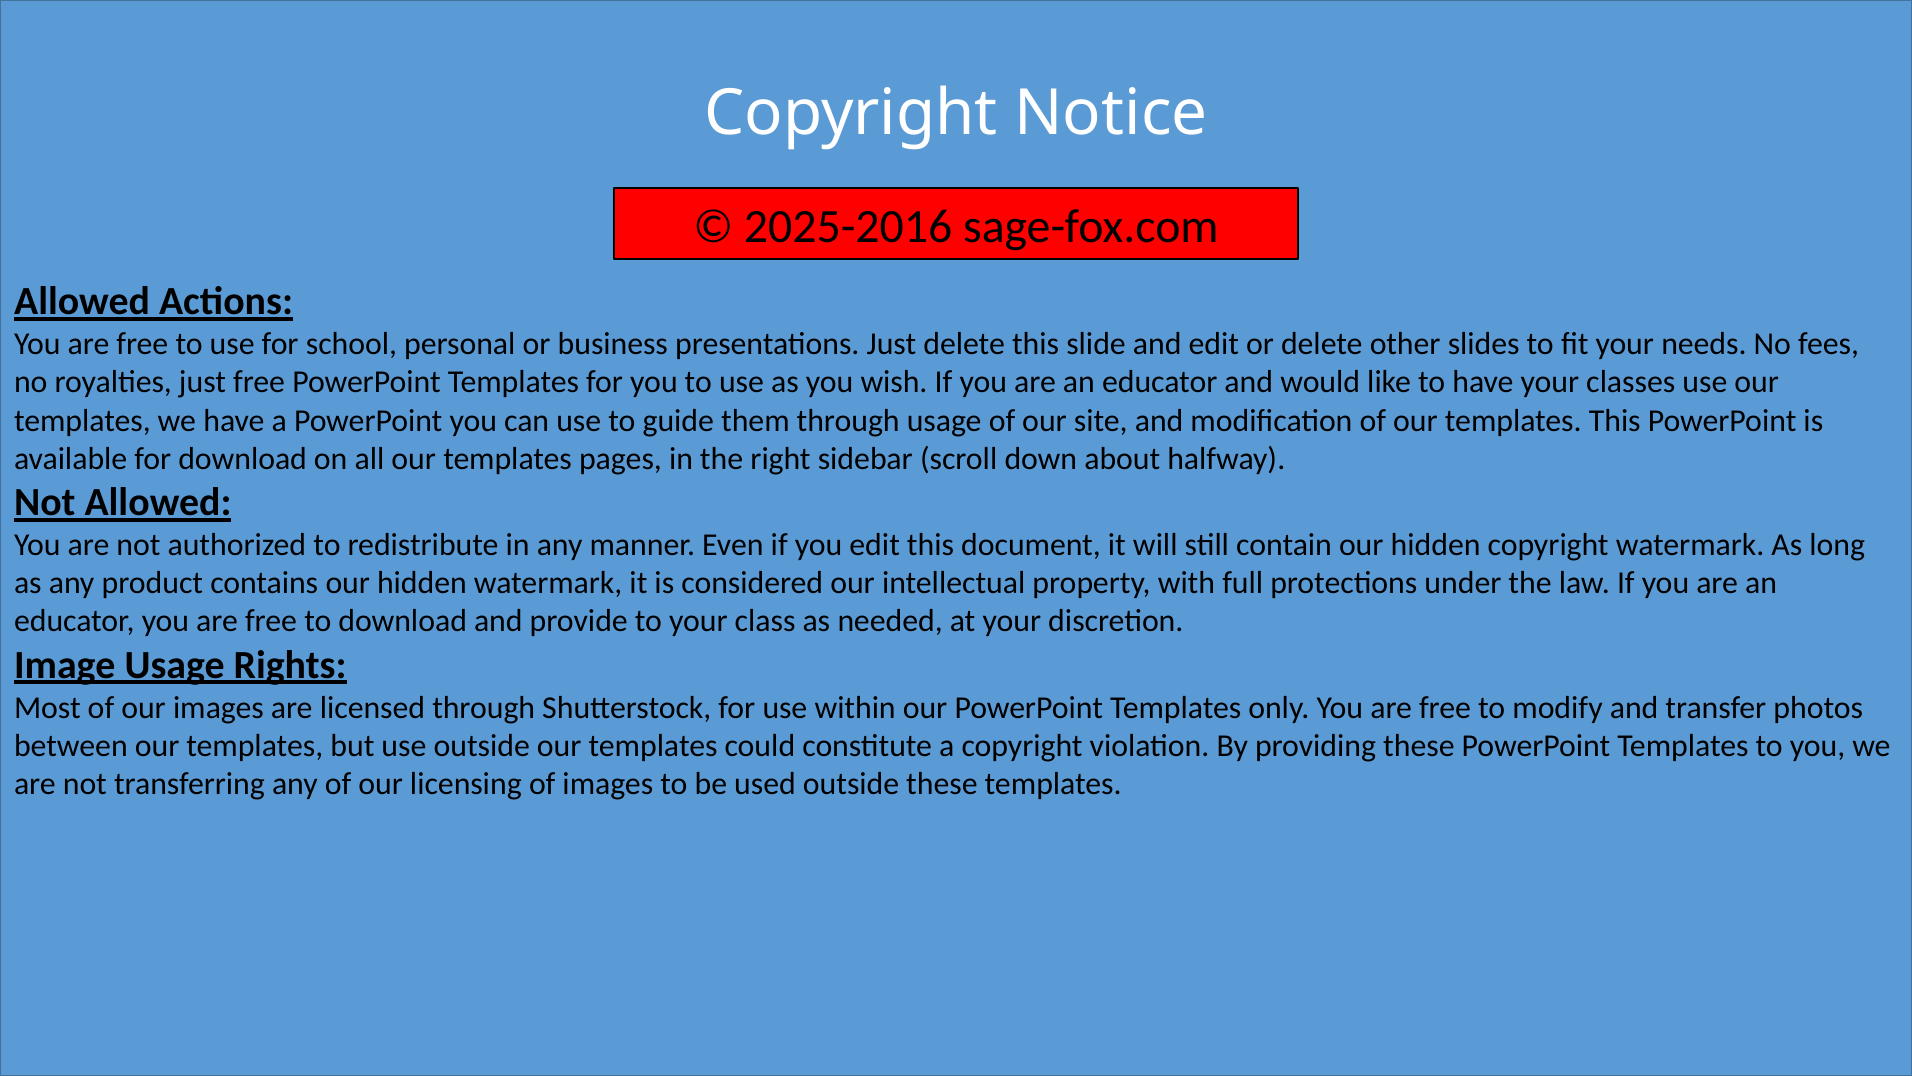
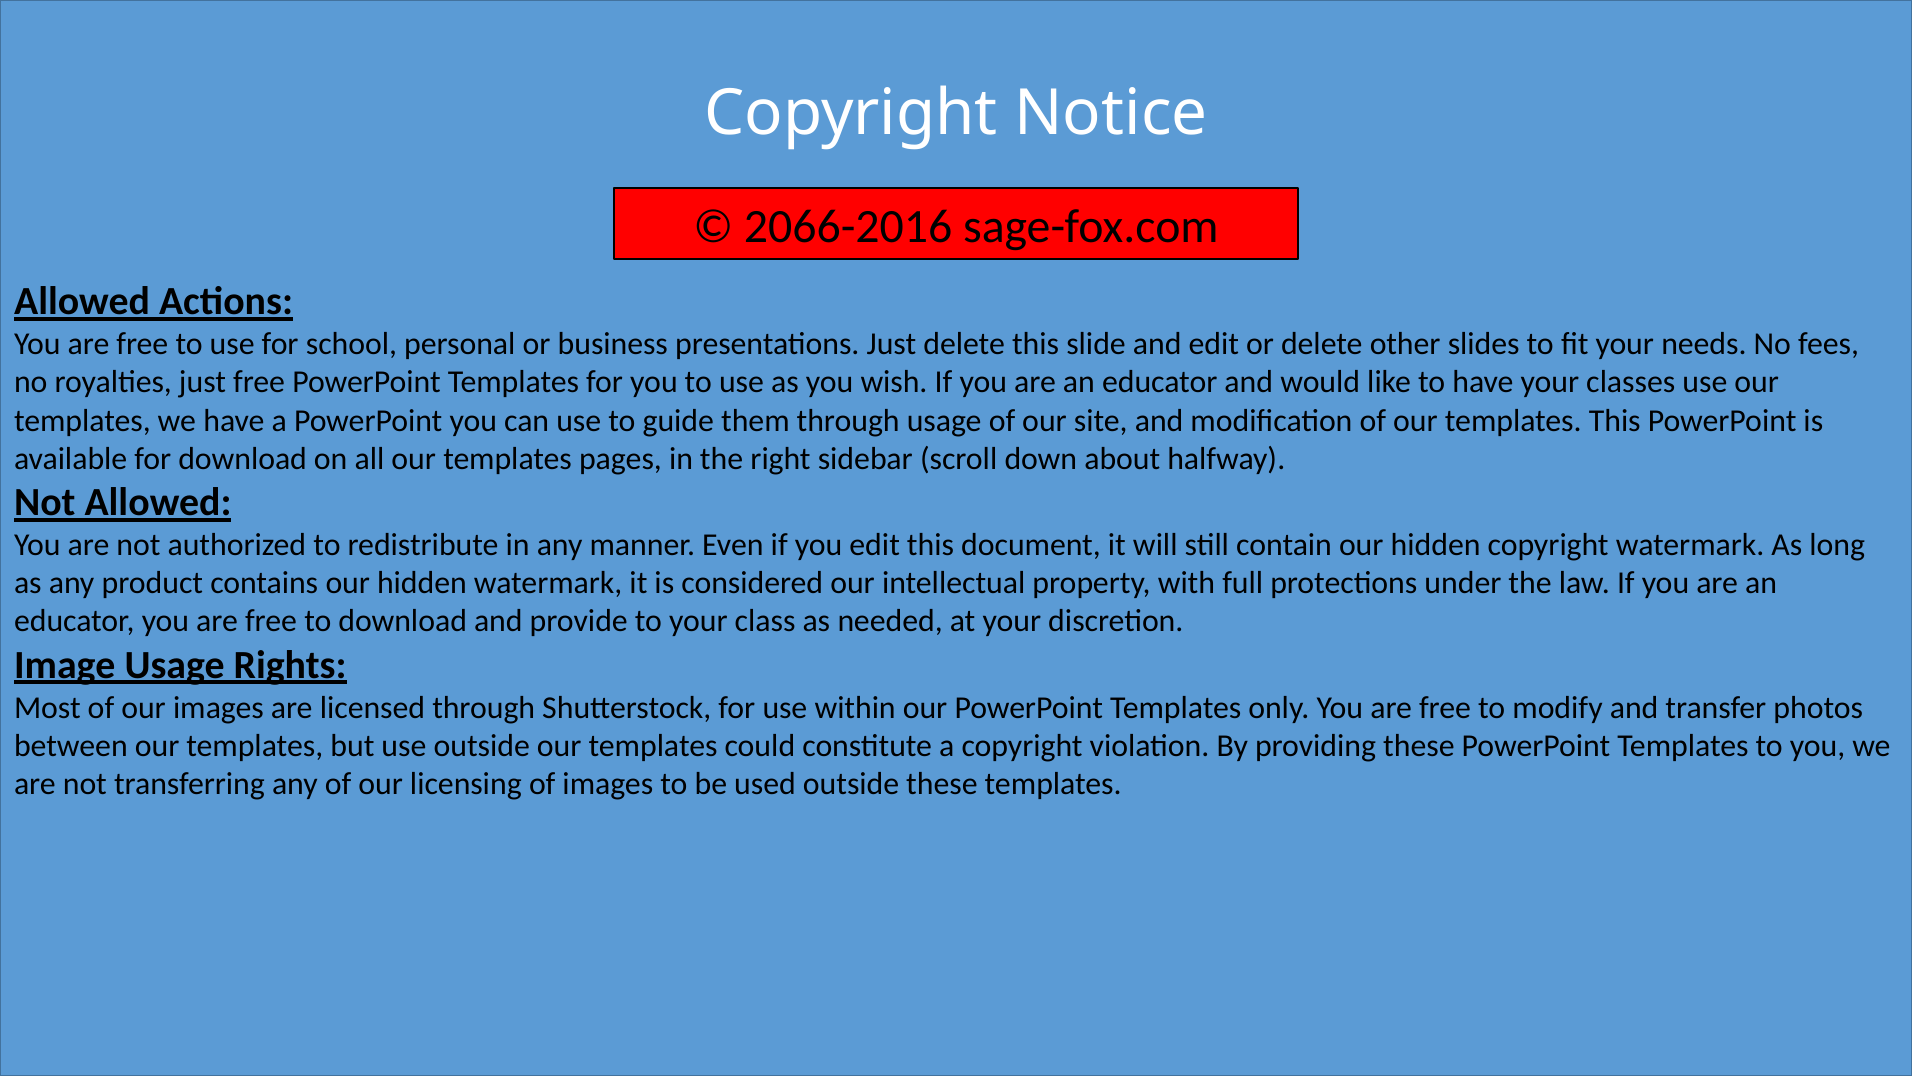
2025-2016: 2025-2016 -> 2066-2016
